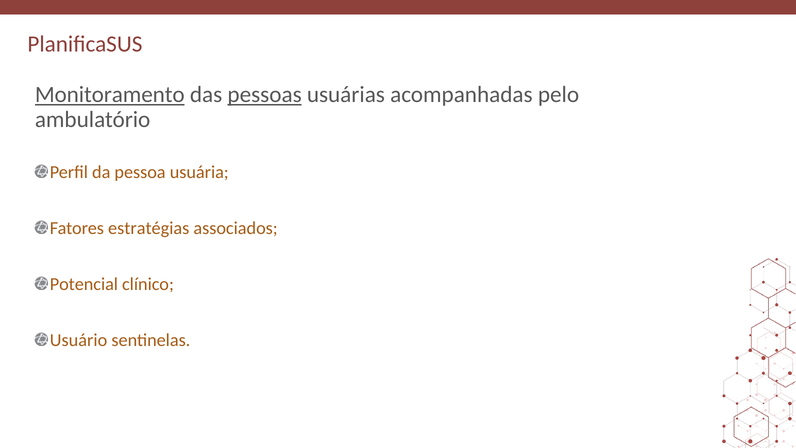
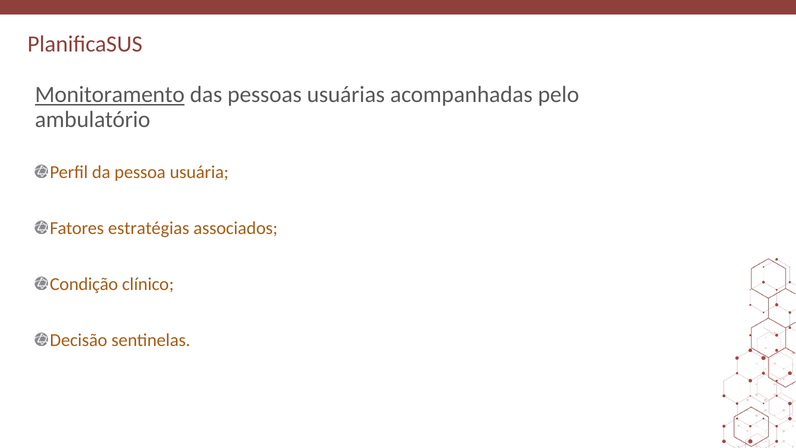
pessoas underline: present -> none
Potencial: Potencial -> Condição
Usuário: Usuário -> Decisão
